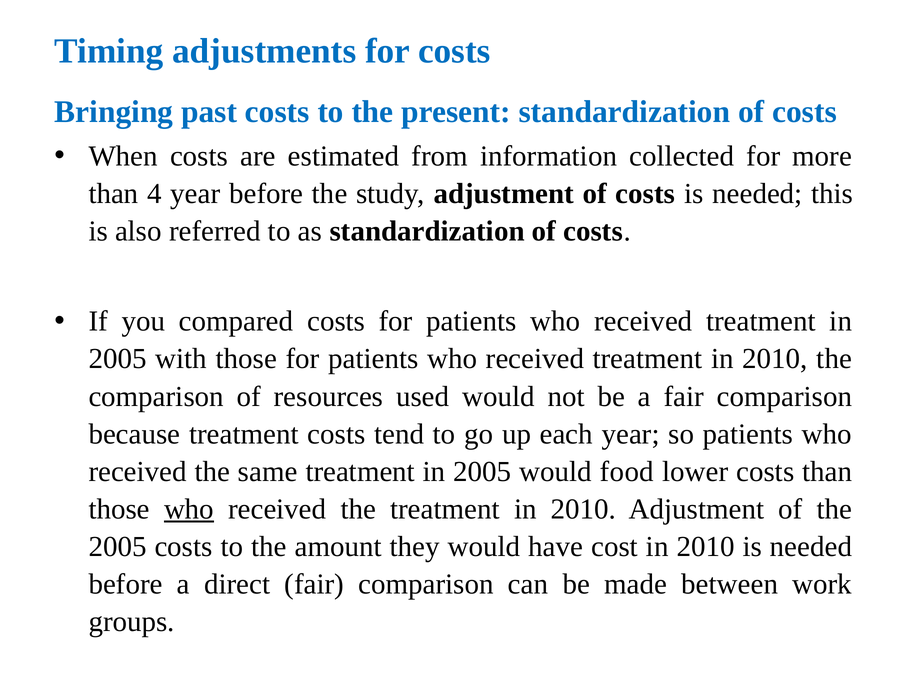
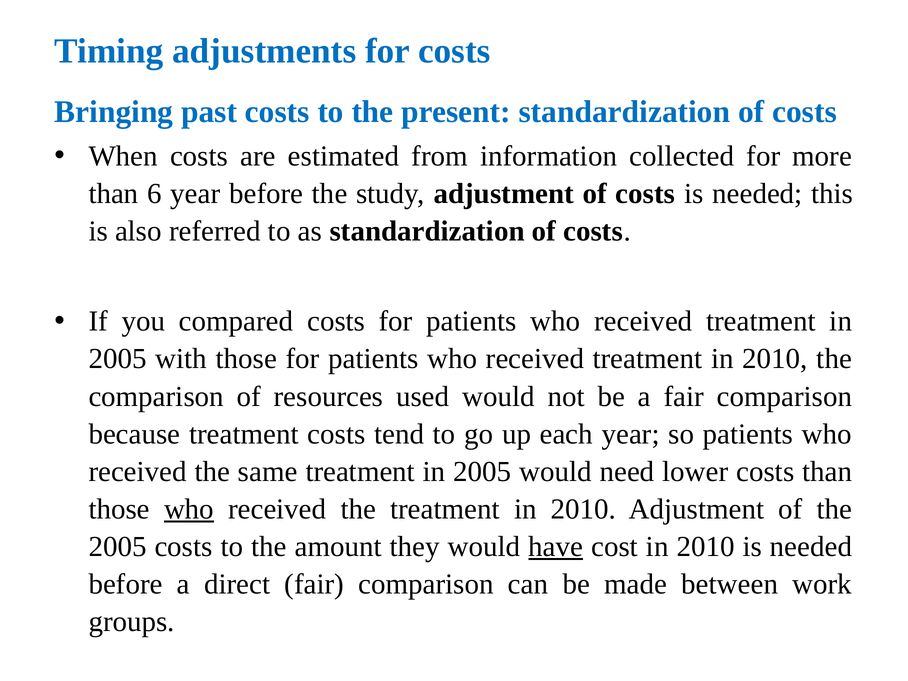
4: 4 -> 6
food: food -> need
have underline: none -> present
